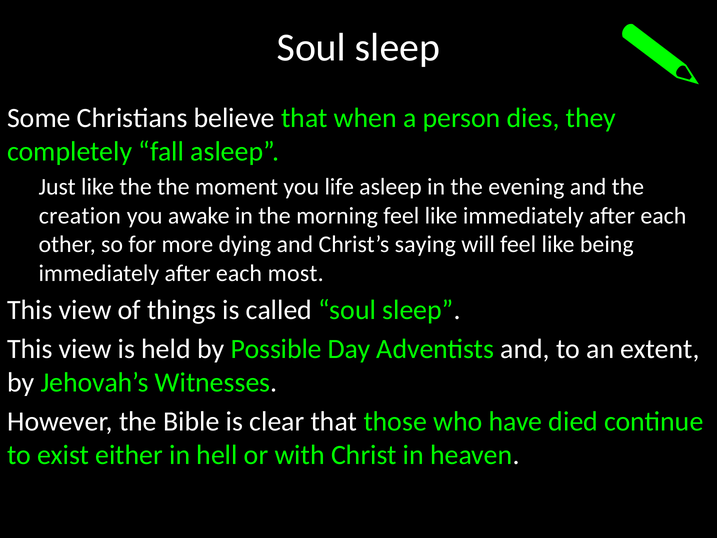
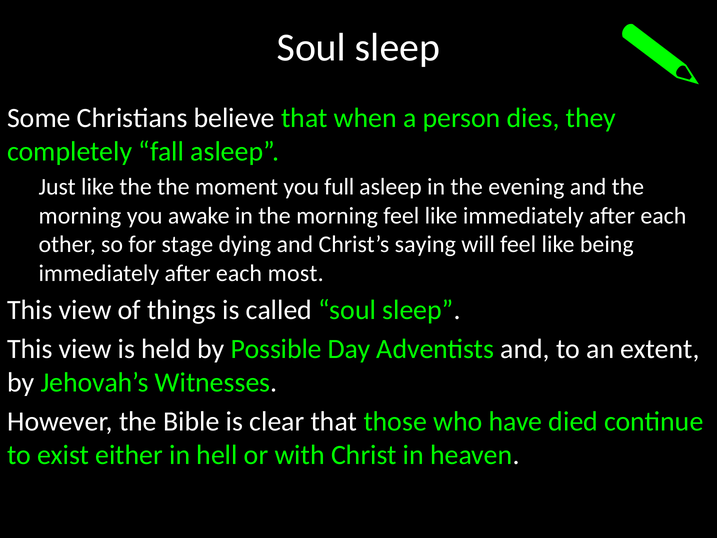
life: life -> full
creation at (80, 216): creation -> morning
more: more -> stage
